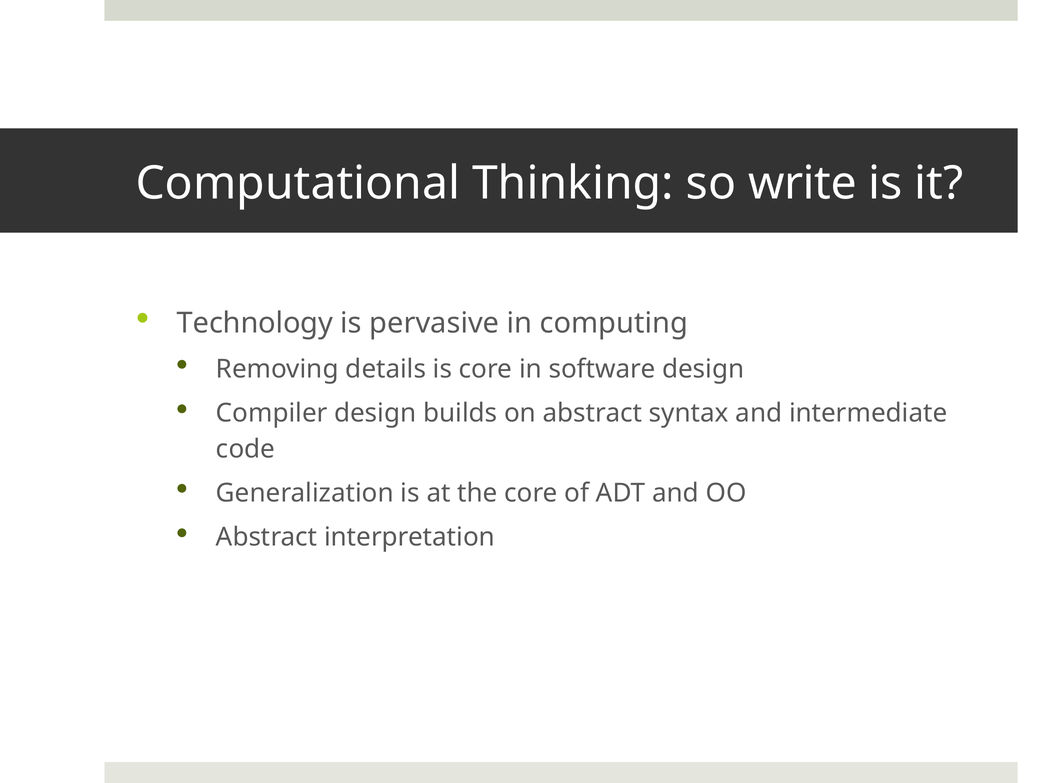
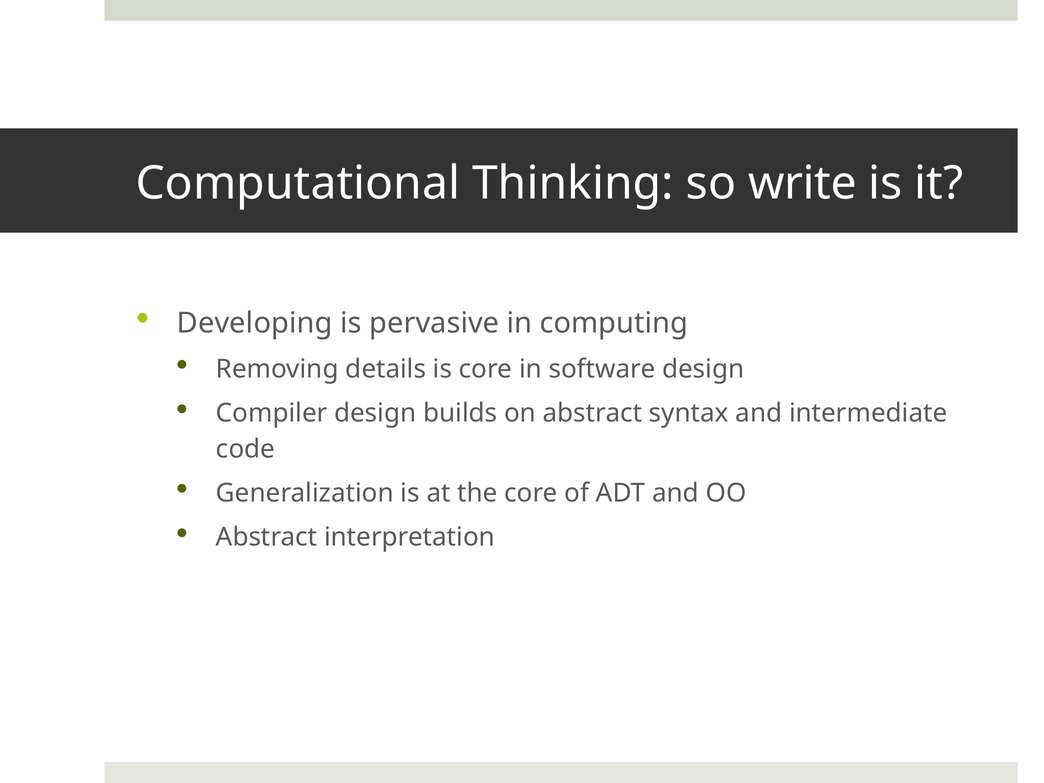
Technology: Technology -> Developing
